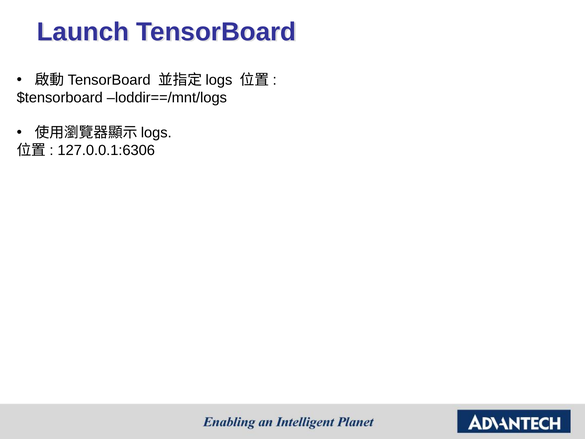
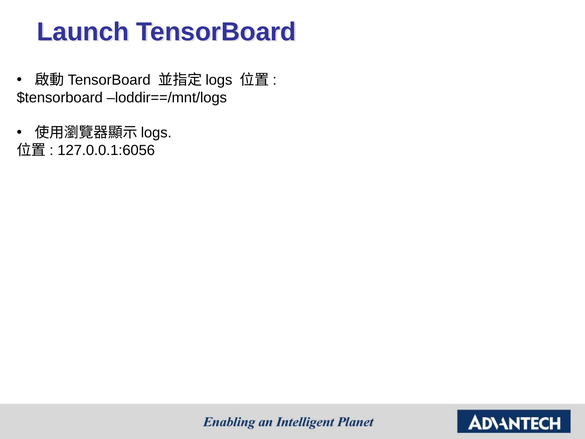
127.0.0.1:6306: 127.0.0.1:6306 -> 127.0.0.1:6056
